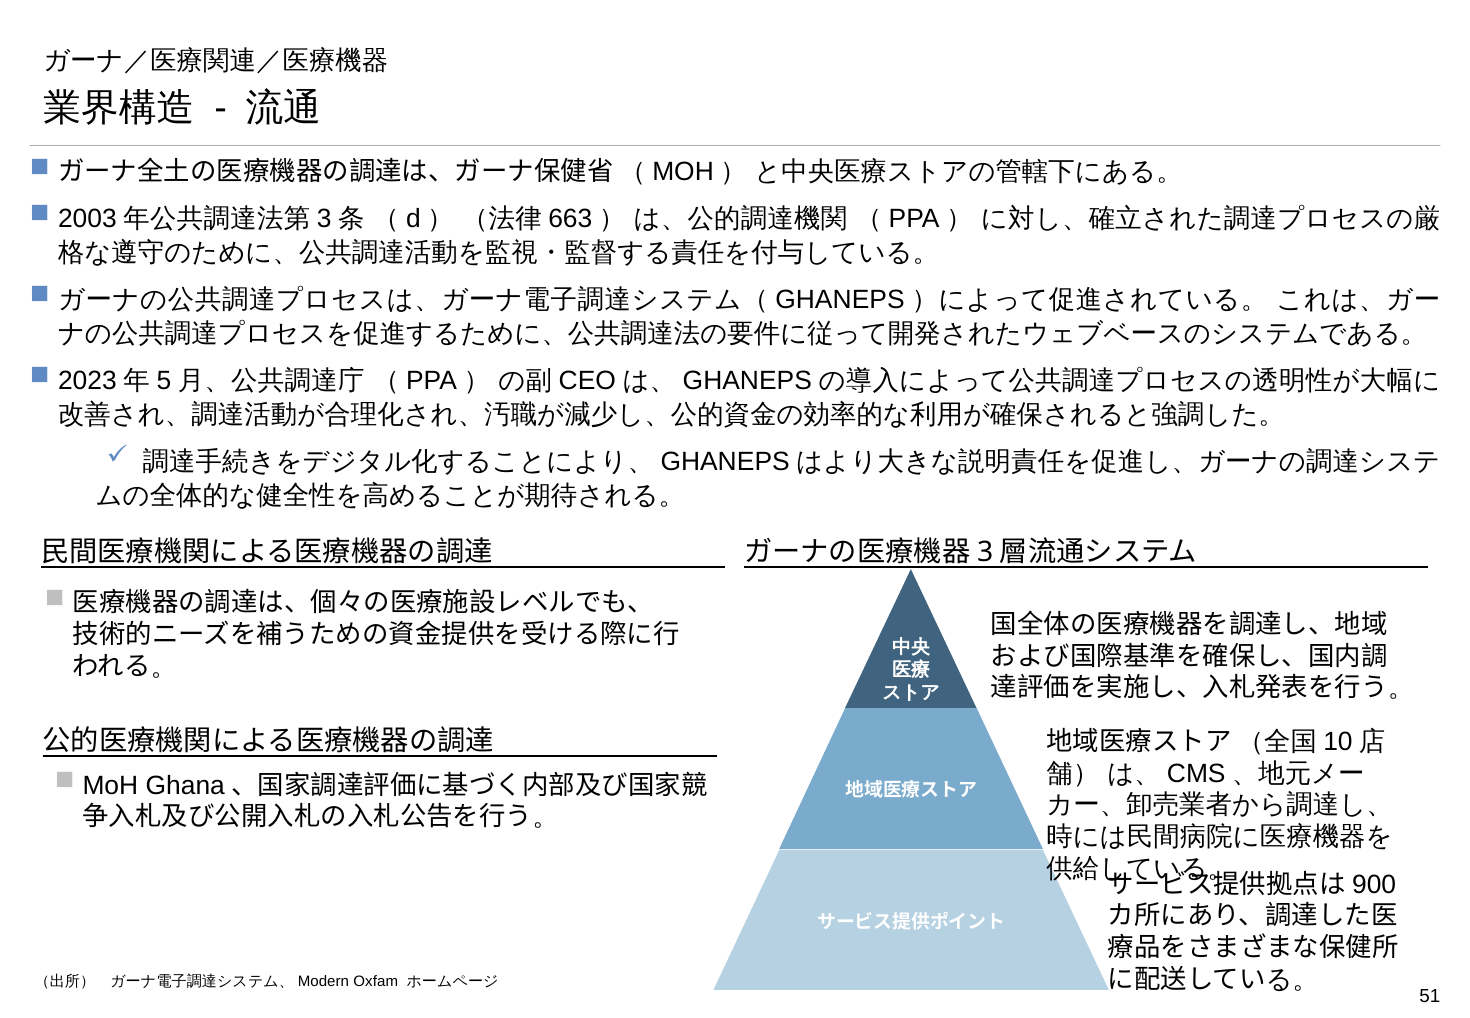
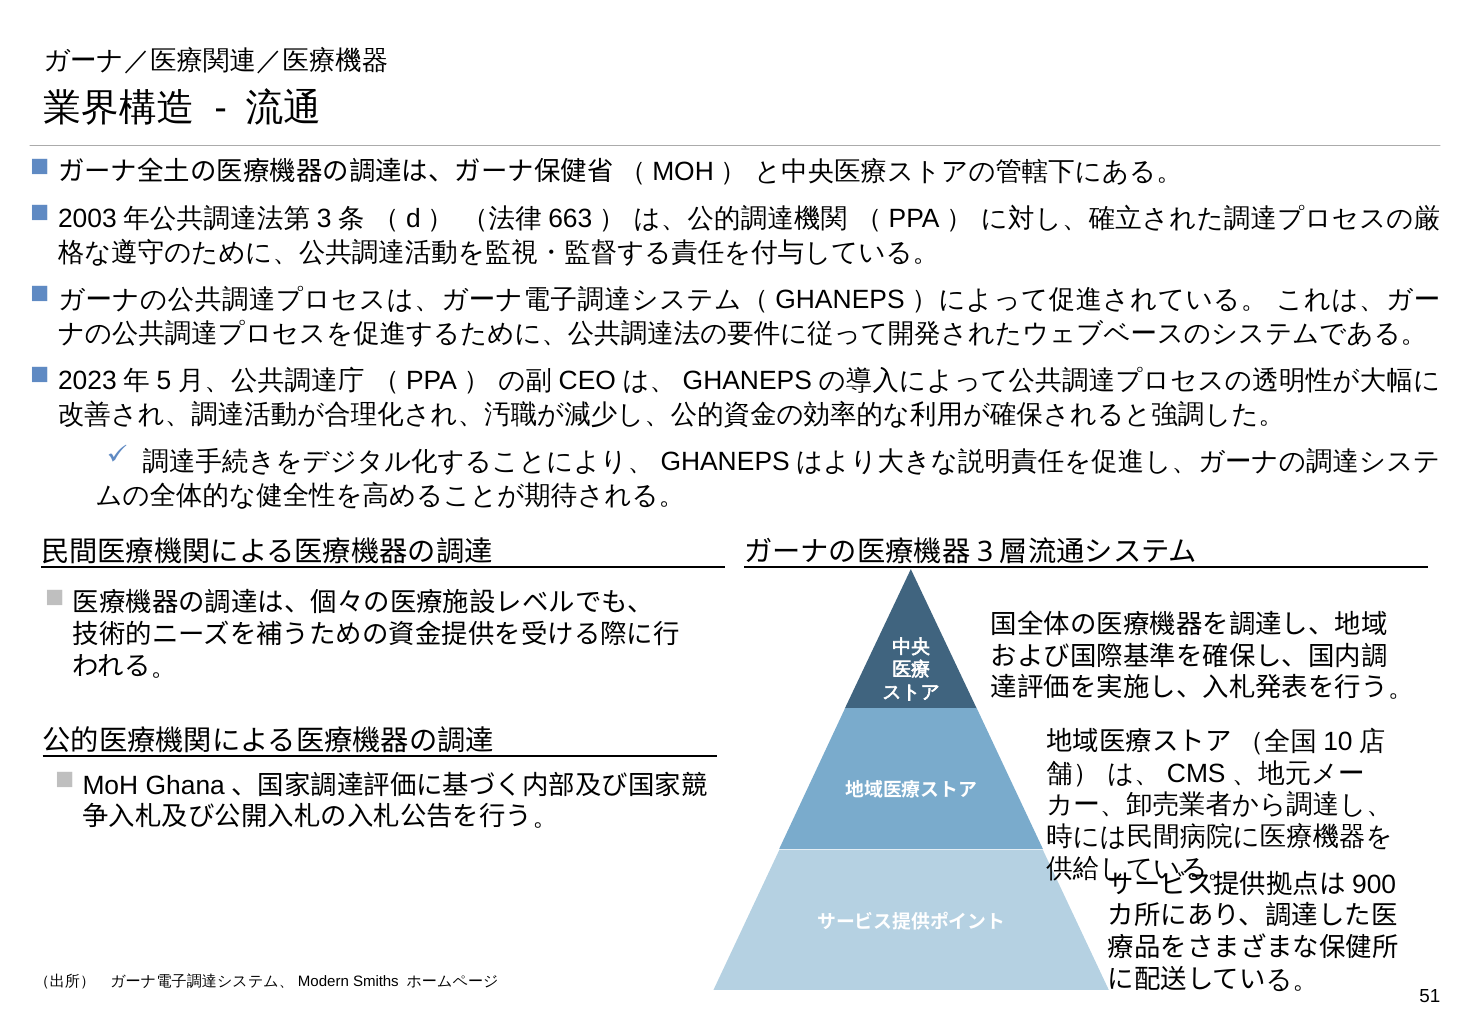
Oxfam: Oxfam -> Smiths
